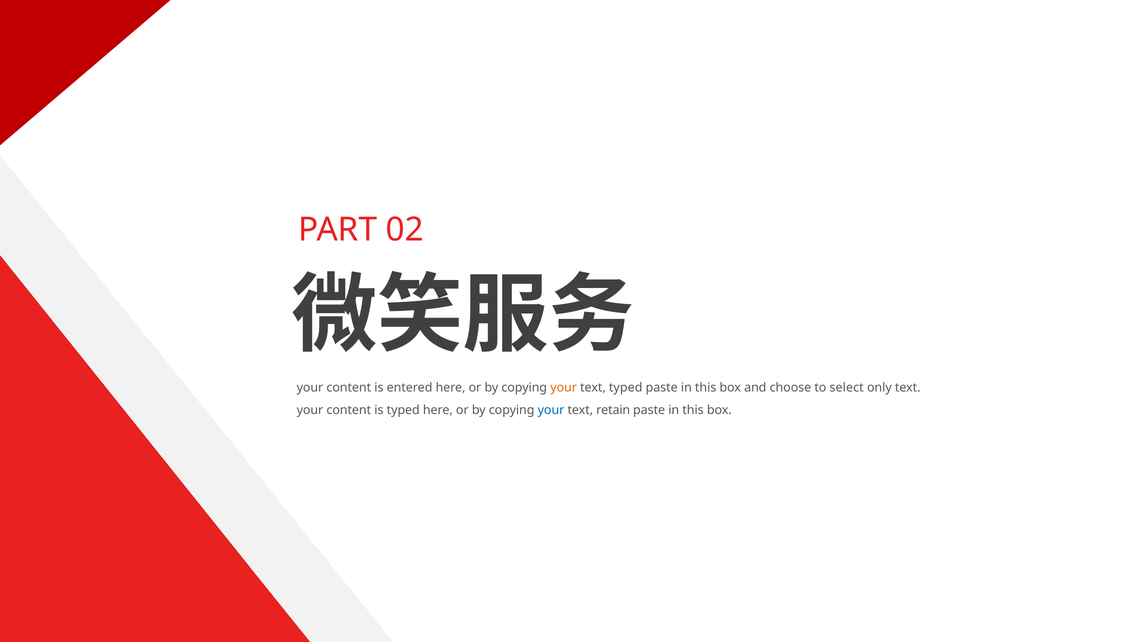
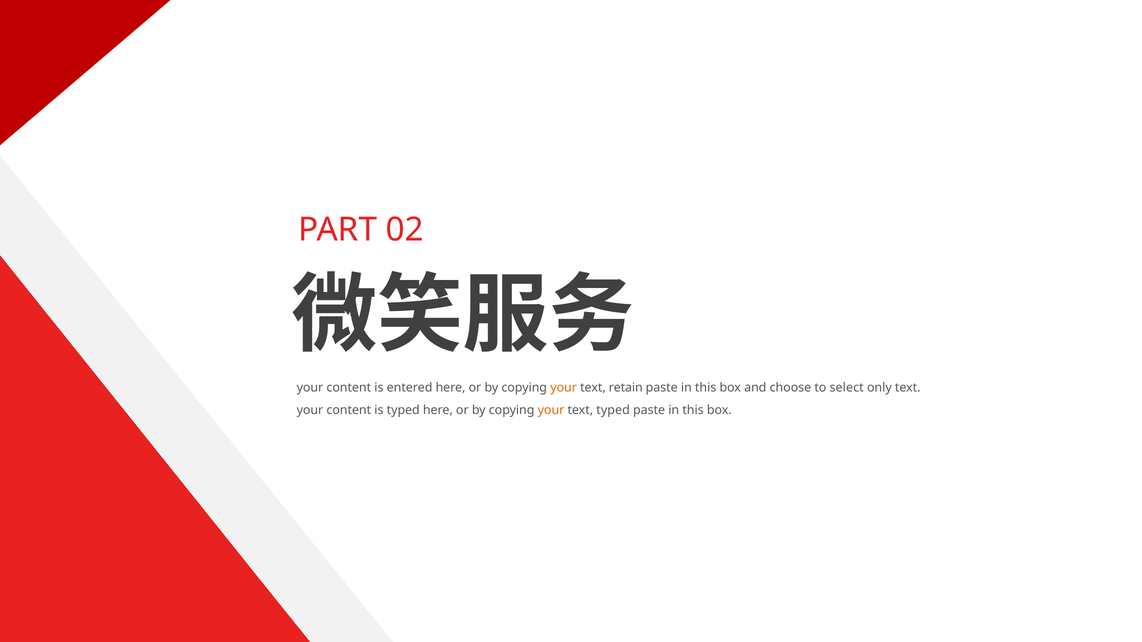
text typed: typed -> retain
your at (551, 410) colour: blue -> orange
text retain: retain -> typed
